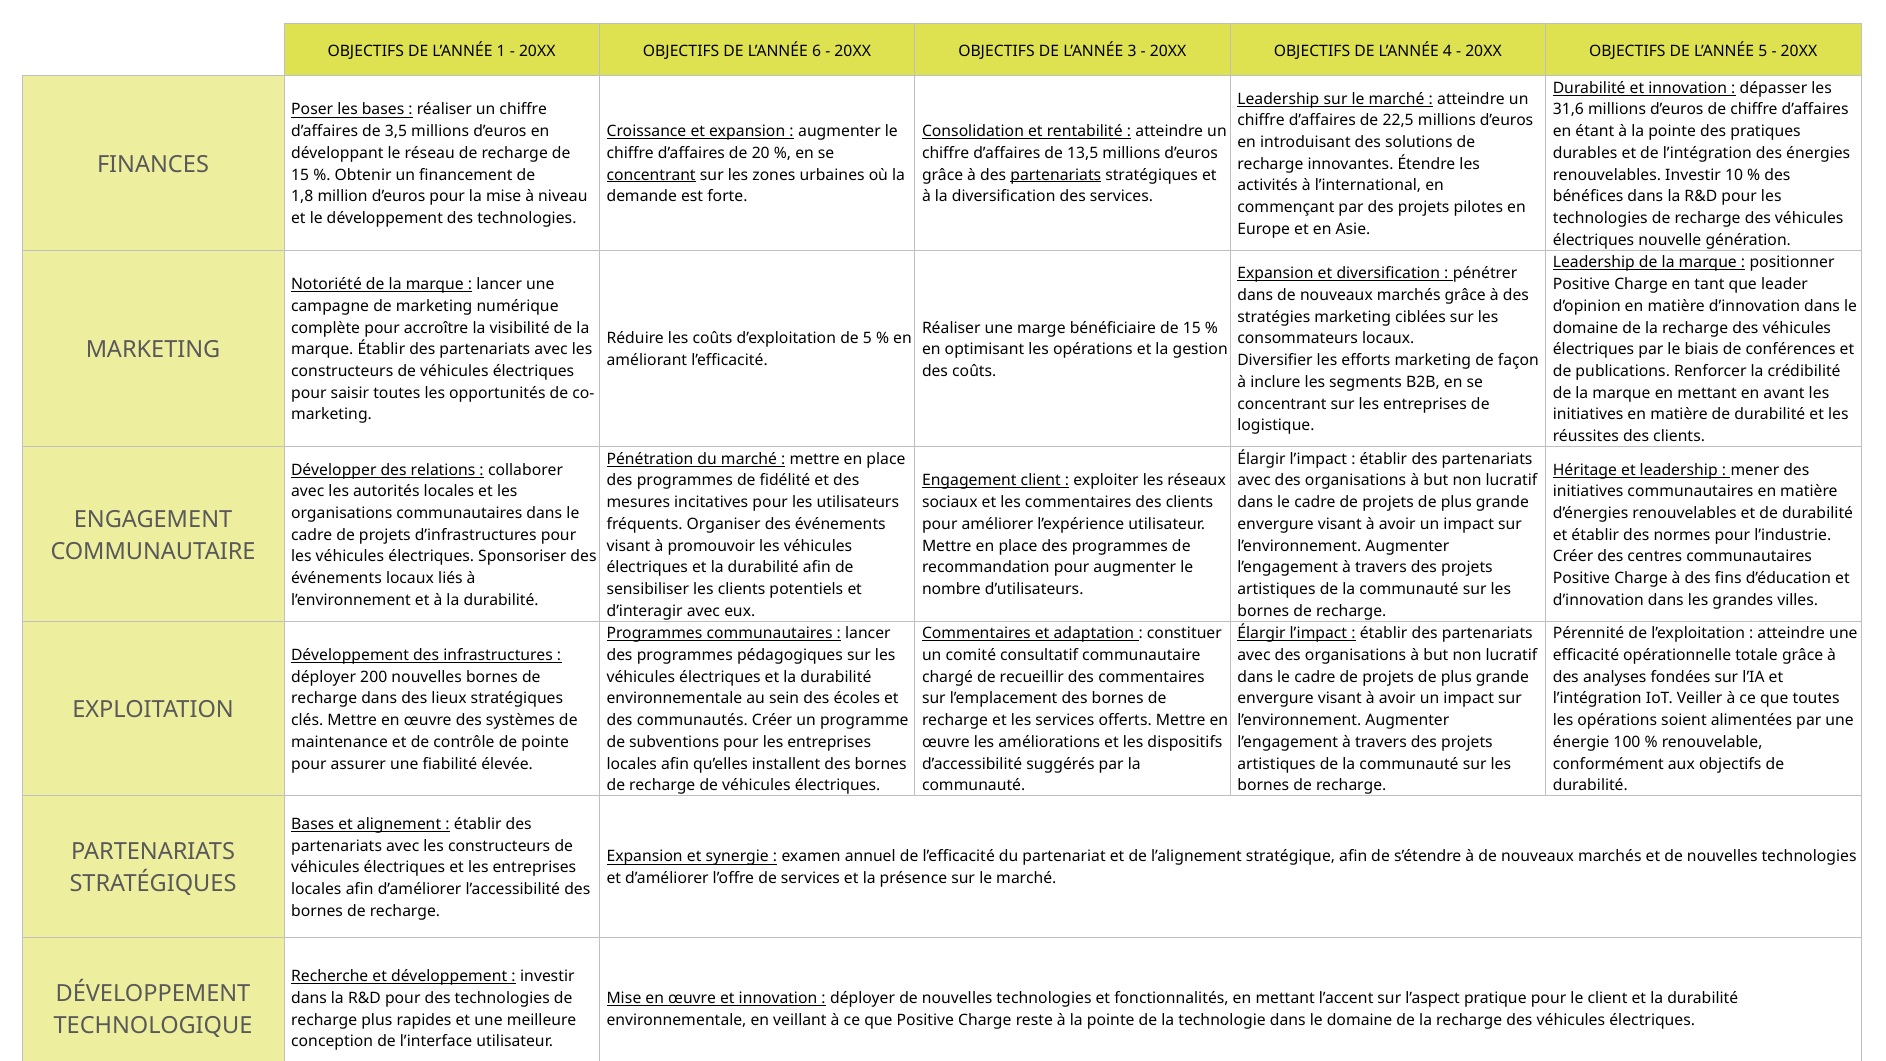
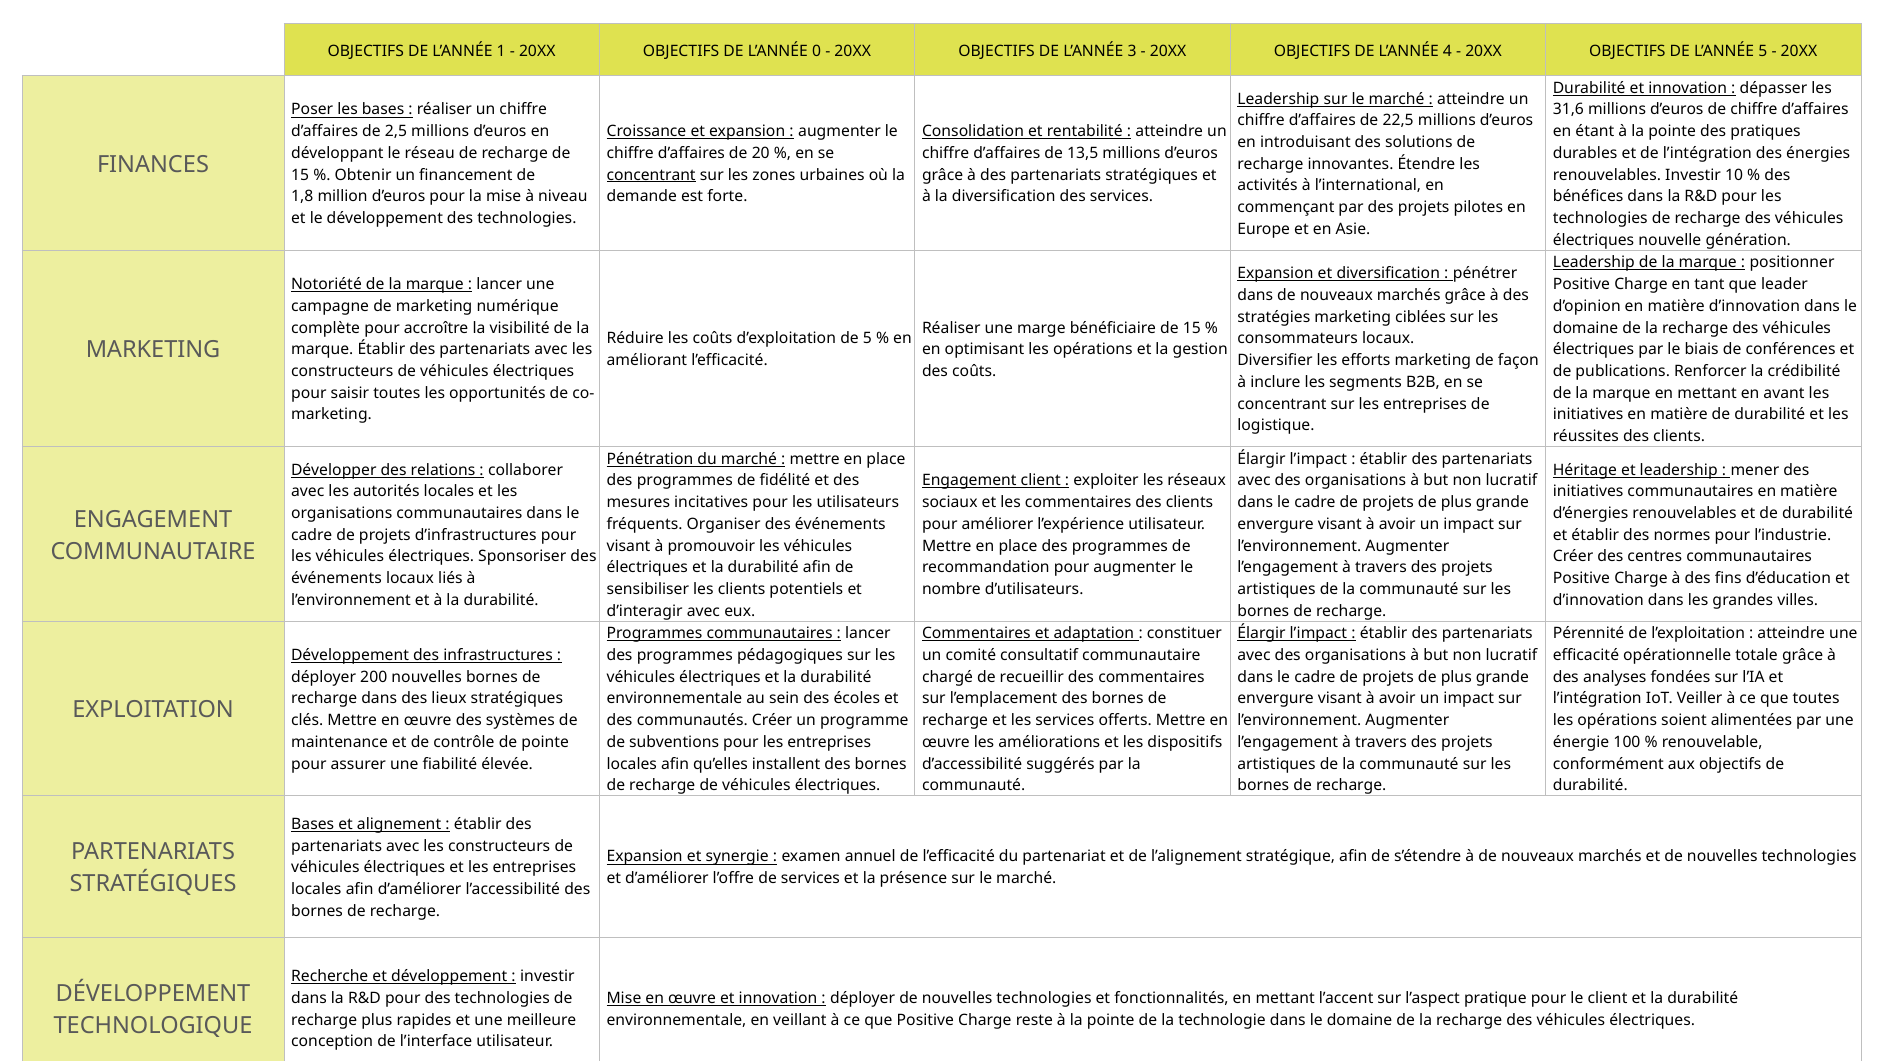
6: 6 -> 0
3,5: 3,5 -> 2,5
partenariats at (1056, 175) underline: present -> none
